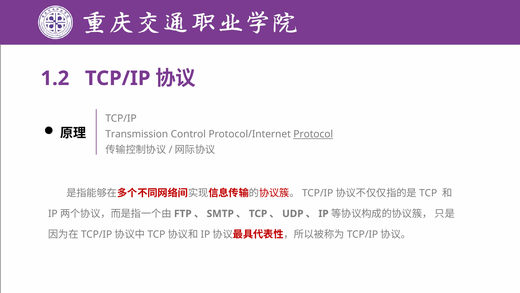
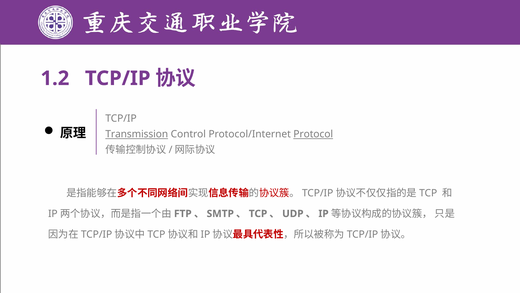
Transmission underline: none -> present
